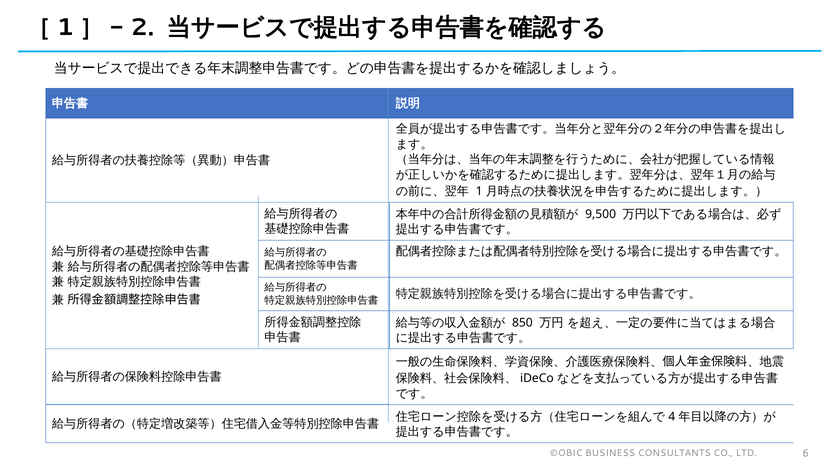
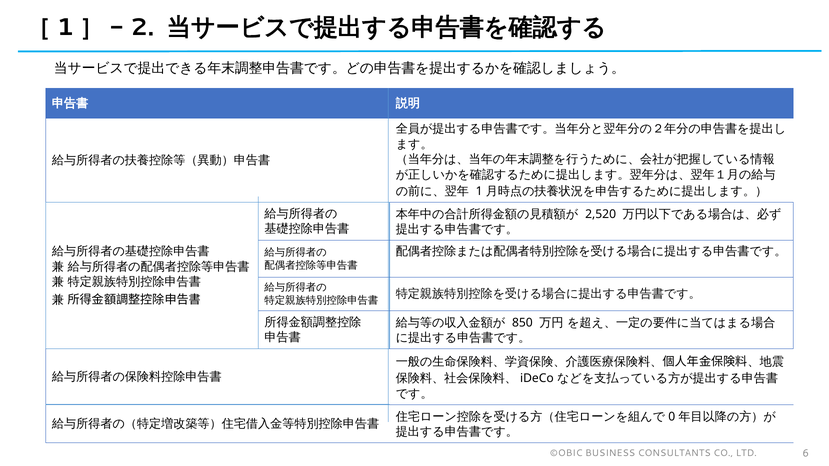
9,500: 9,500 -> 2,520
4: 4 -> 0
